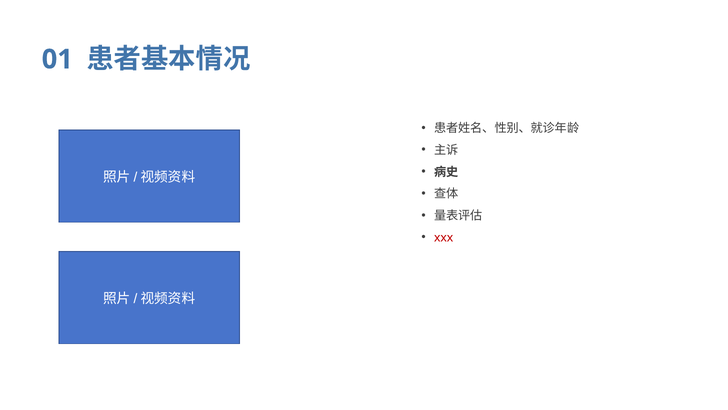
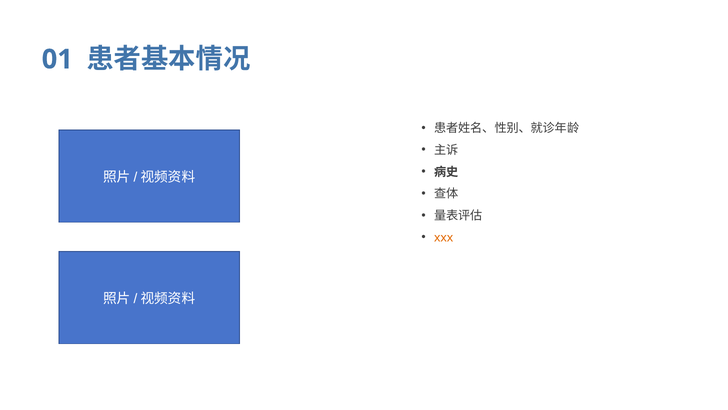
xxx colour: red -> orange
